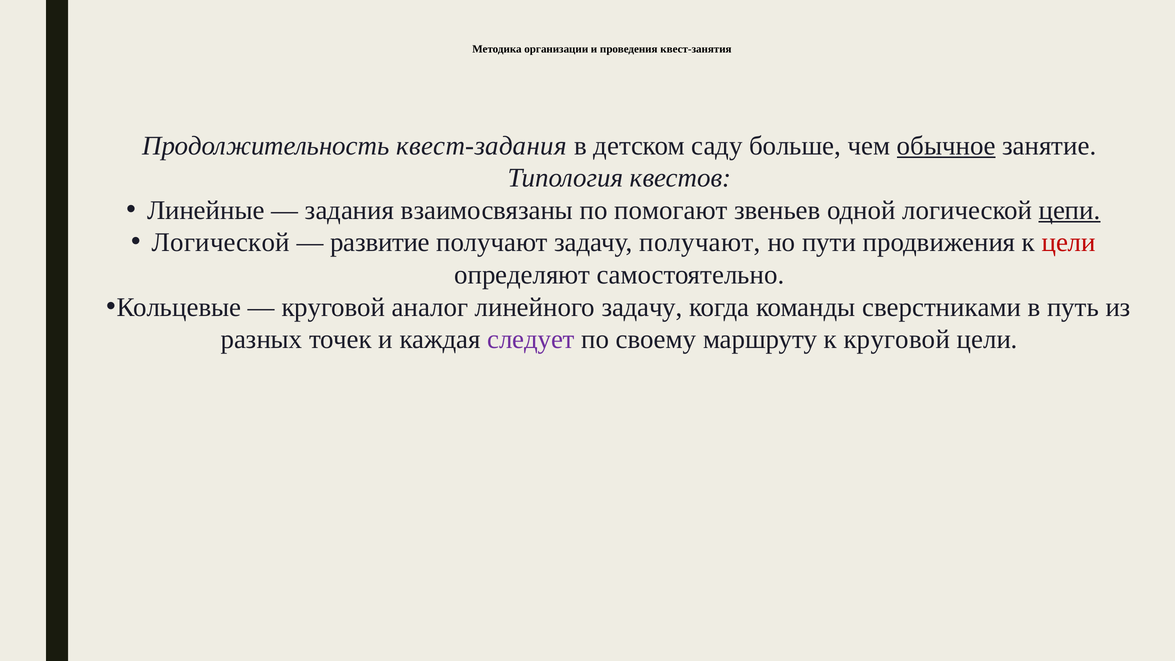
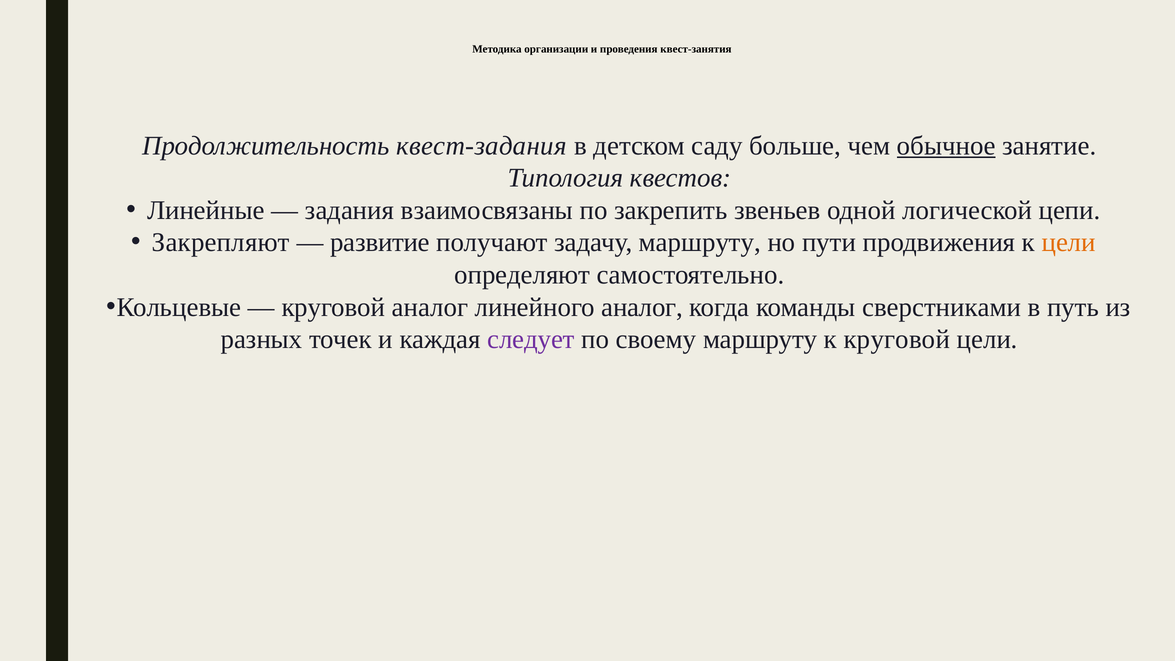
помогают: помогают -> закрепить
цепи underline: present -> none
Логической at (221, 243): Логической -> Закрепляют
задачу получают: получают -> маршруту
цели at (1069, 243) colour: red -> orange
линейного задачу: задачу -> аналог
